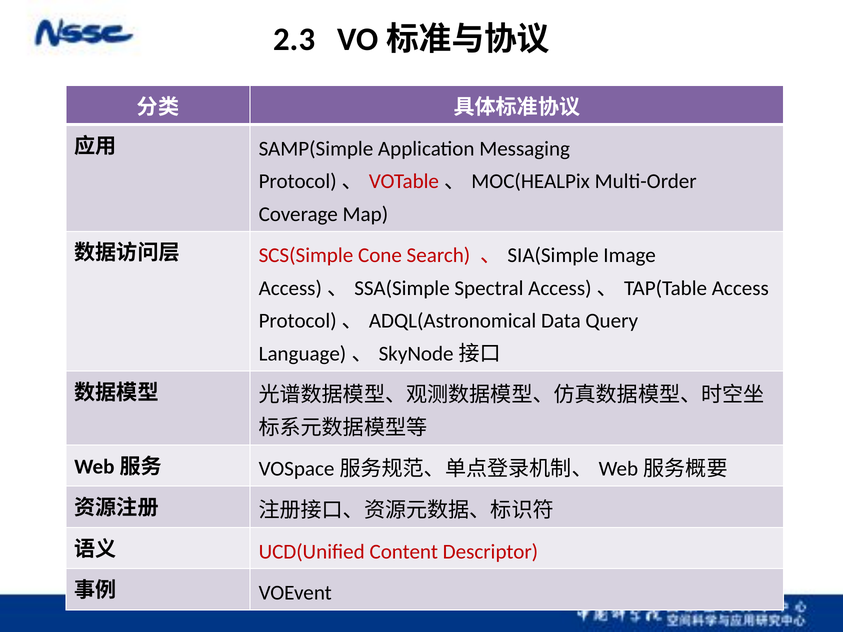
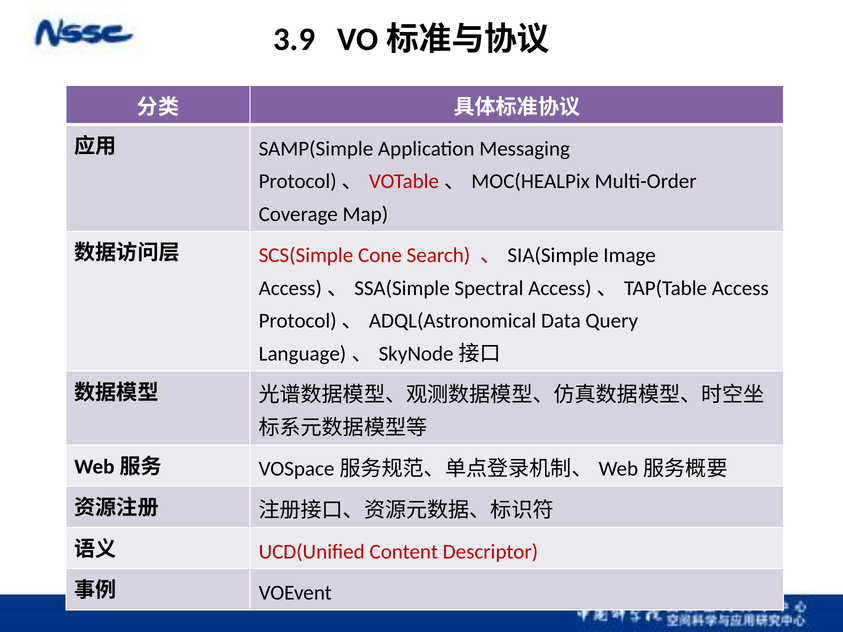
2.3: 2.3 -> 3.9
